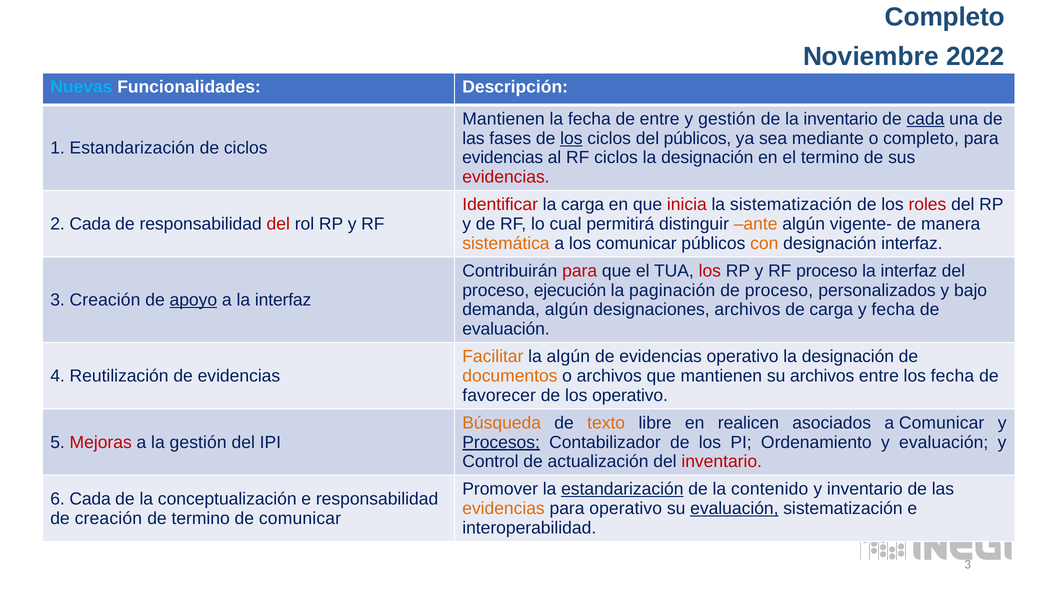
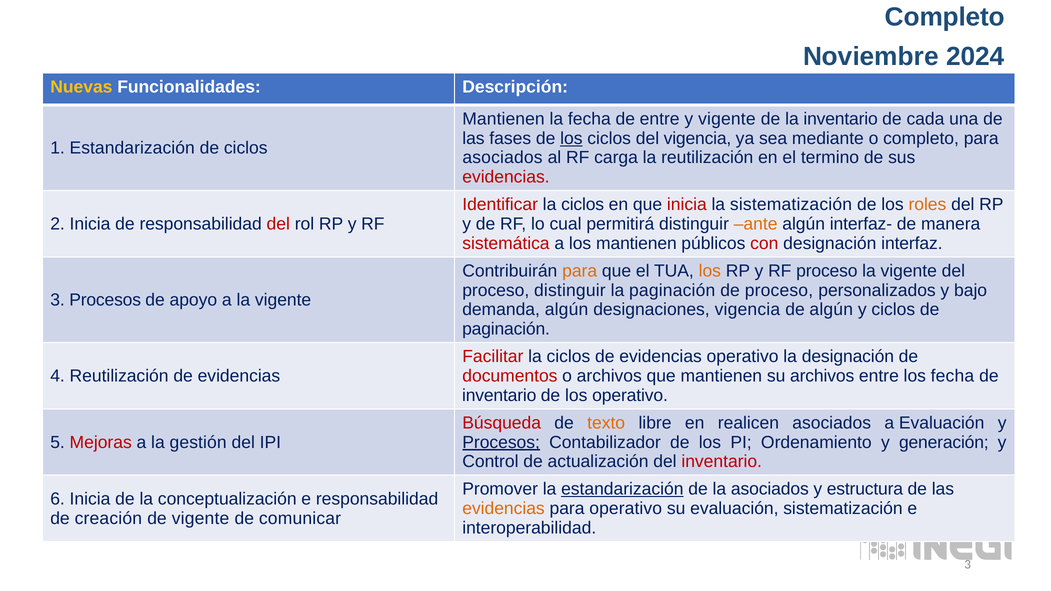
2022: 2022 -> 2024
Nuevas colour: light blue -> yellow
y gestión: gestión -> vigente
cada at (925, 119) underline: present -> none
del públicos: públicos -> vigencia
evidencias at (503, 158): evidencias -> asociados
RF ciclos: ciclos -> carga
designación at (707, 158): designación -> reutilización
carga at (583, 205): carga -> ciclos
roles colour: red -> orange
2 Cada: Cada -> Inicia
vigente-: vigente- -> interfaz-
sistemática colour: orange -> red
los comunicar: comunicar -> mantienen
con colour: orange -> red
para at (580, 271) colour: red -> orange
los at (710, 271) colour: red -> orange
interfaz at (909, 271): interfaz -> vigente
proceso ejecución: ejecución -> distinguir
3 Creación: Creación -> Procesos
apoyo underline: present -> none
a la interfaz: interfaz -> vigente
designaciones archivos: archivos -> vigencia
de carga: carga -> algún
y fecha: fecha -> ciclos
evaluación at (506, 329): evaluación -> paginación
Facilitar colour: orange -> red
algún at (568, 357): algún -> ciclos
documentos colour: orange -> red
favorecer at (499, 396): favorecer -> inventario
Búsqueda colour: orange -> red
a Comunicar: Comunicar -> Evaluación
y evaluación: evaluación -> generación
la contenido: contenido -> asociados
y inventario: inventario -> estructura
6 Cada: Cada -> Inicia
evaluación at (734, 509) underline: present -> none
de termino: termino -> vigente
